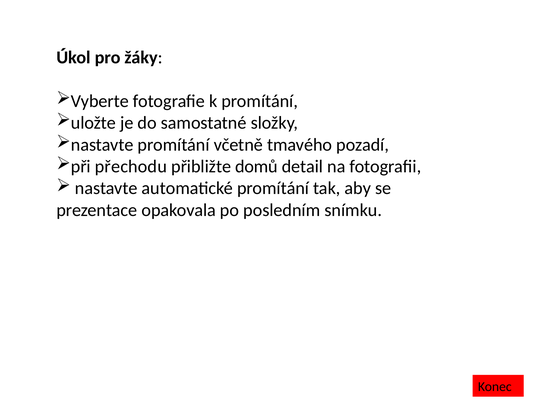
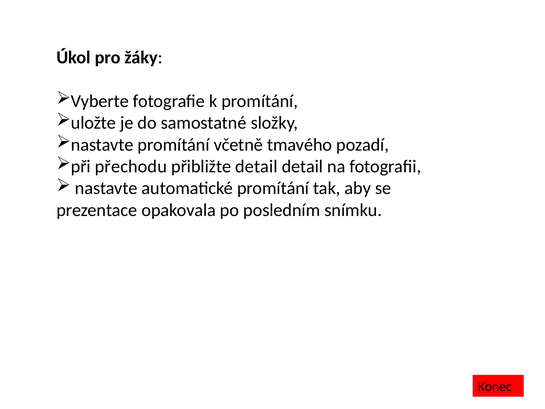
přibližte domů: domů -> detail
